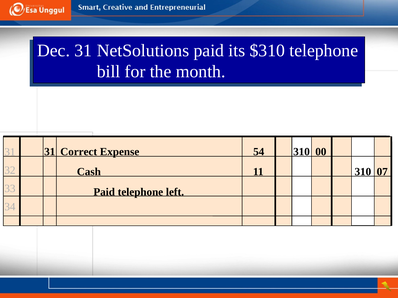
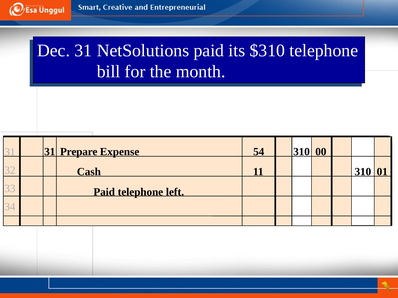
Correct: Correct -> Prepare
07: 07 -> 01
